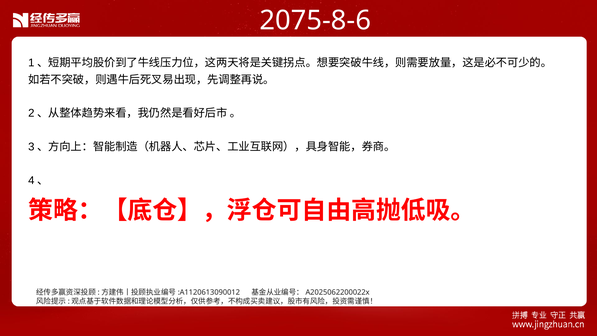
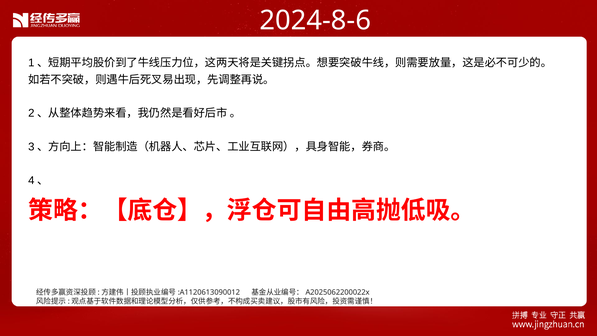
2075-8-6: 2075-8-6 -> 2024-8-6
